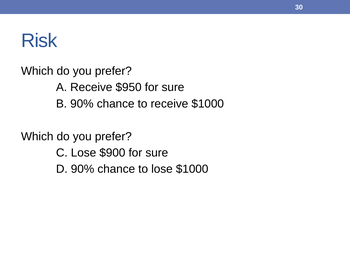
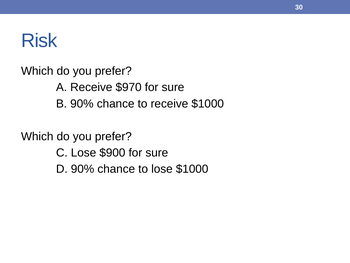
$950: $950 -> $970
